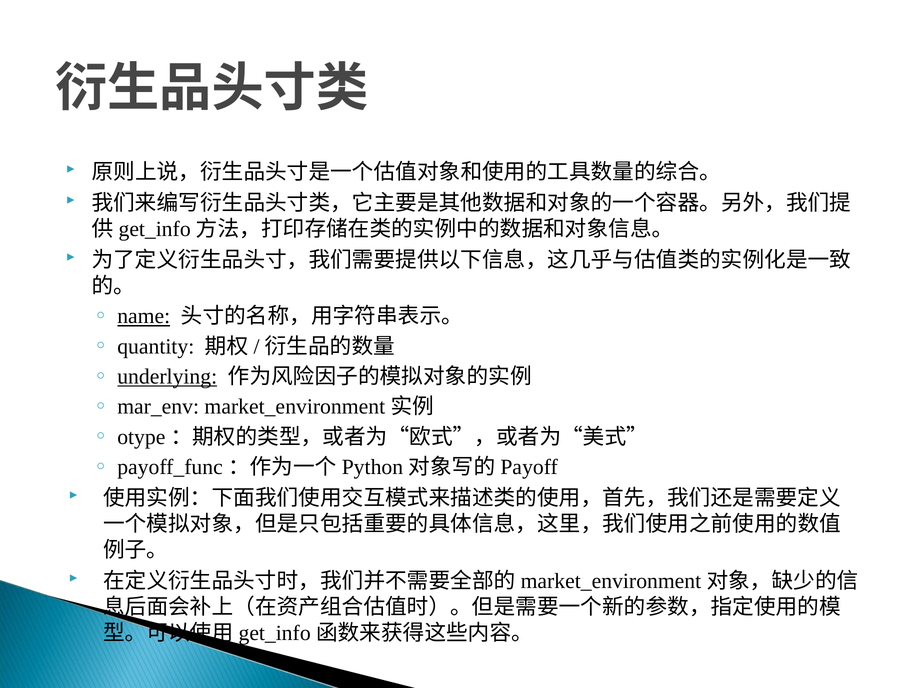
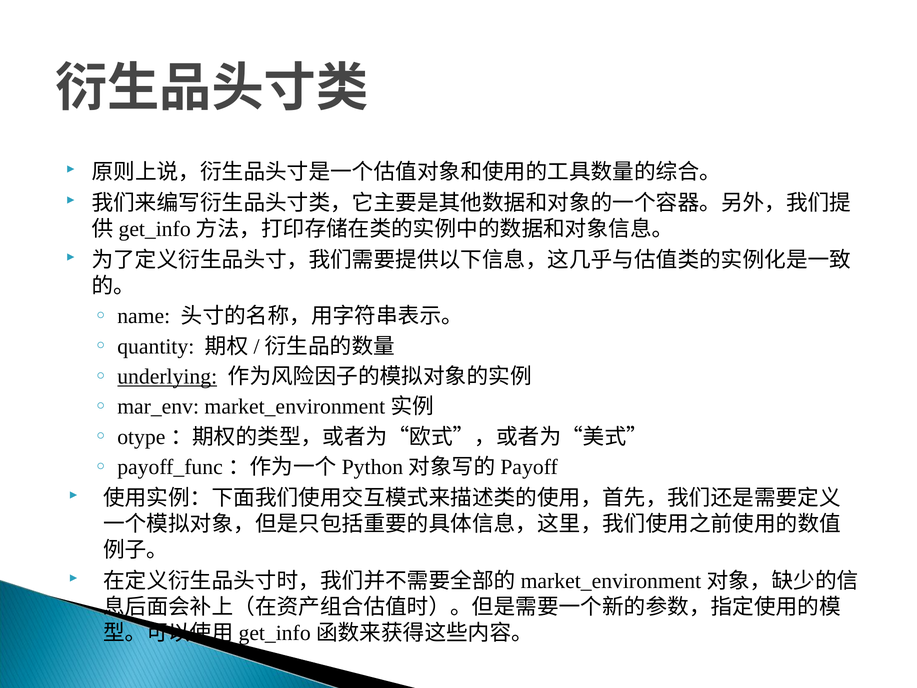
name underline: present -> none
